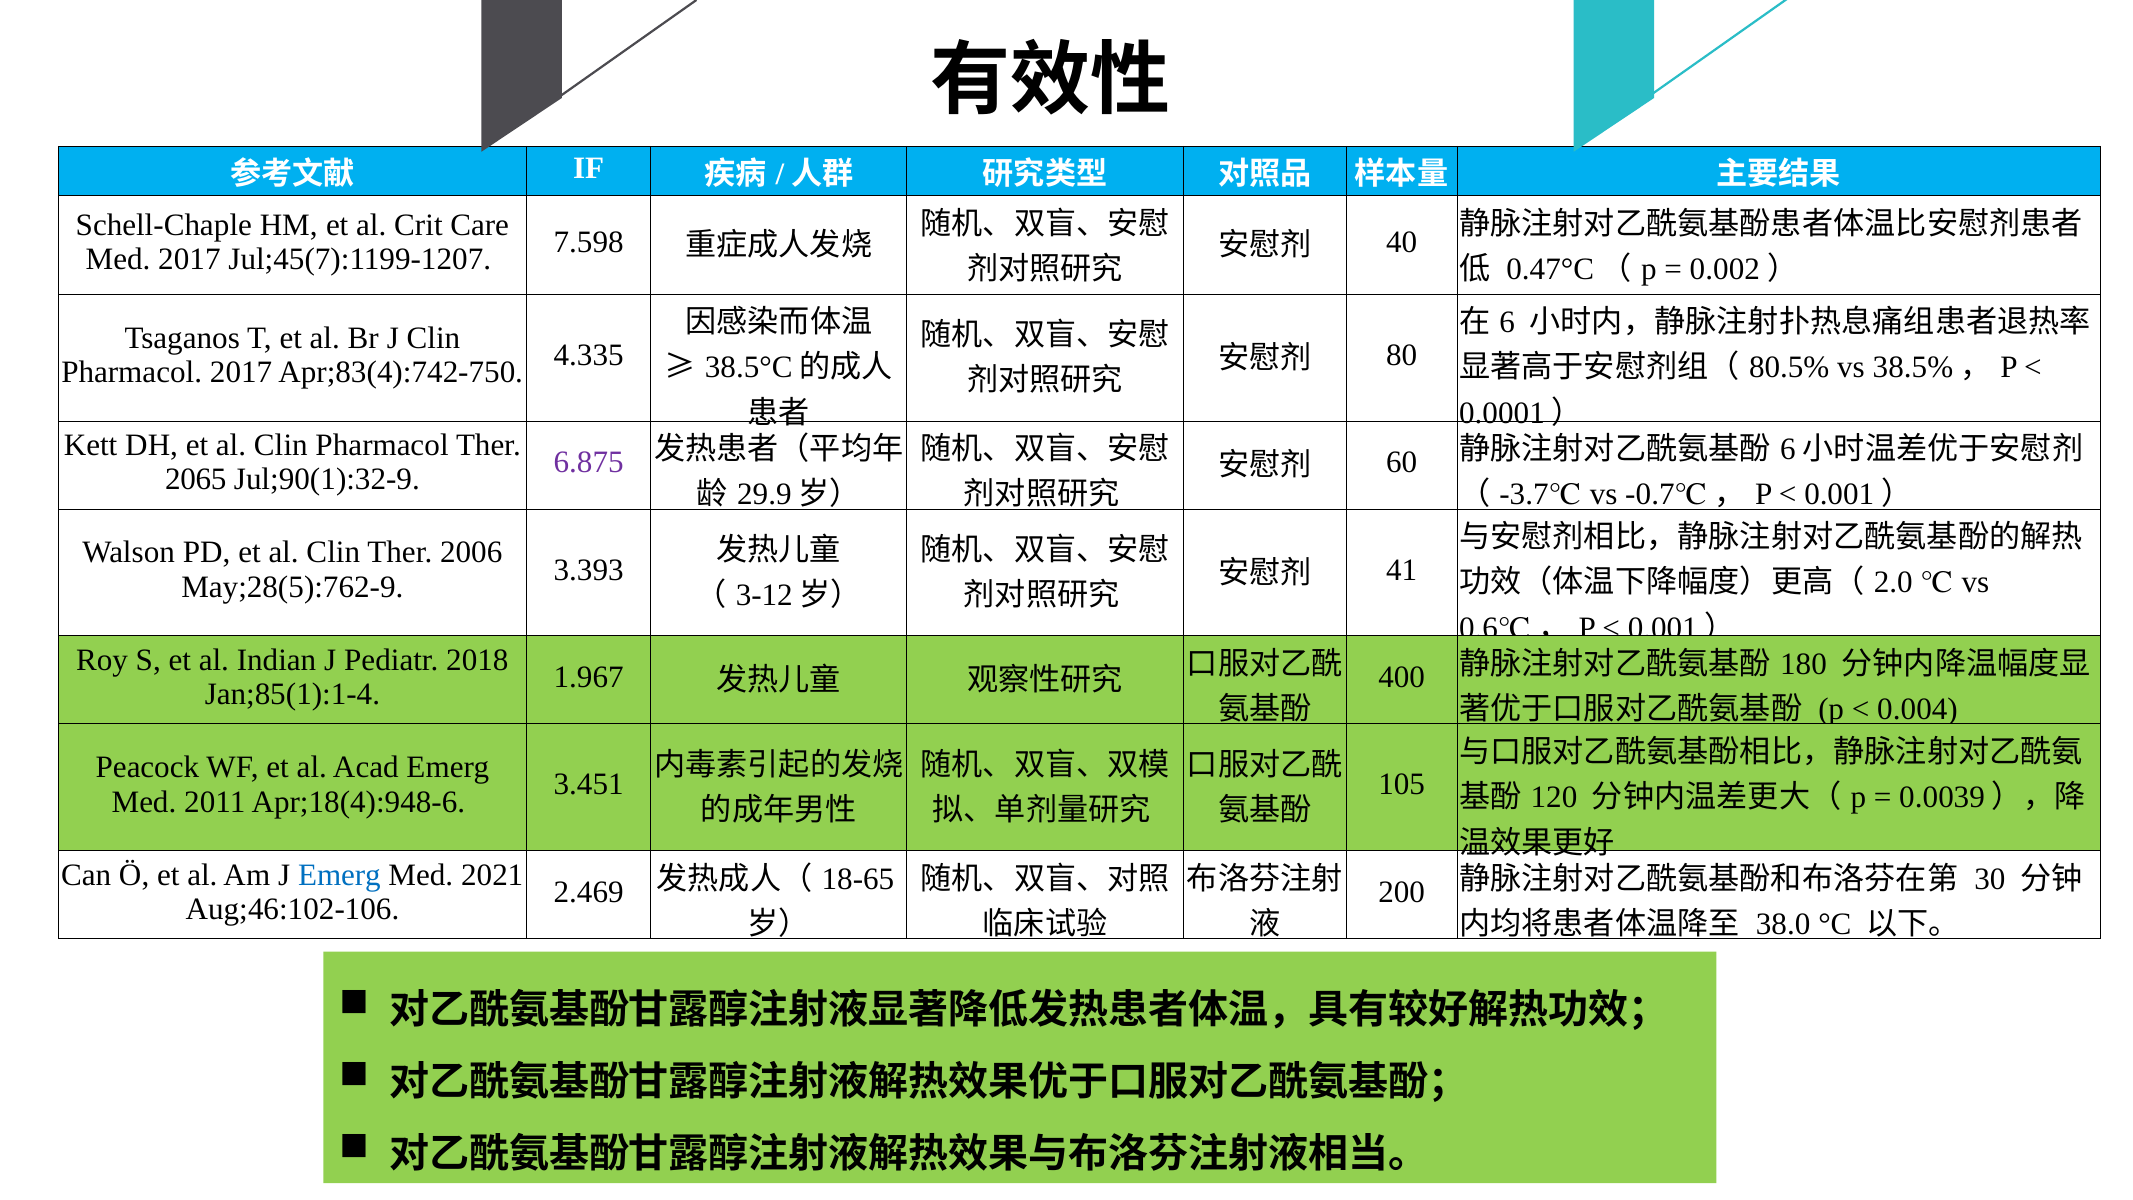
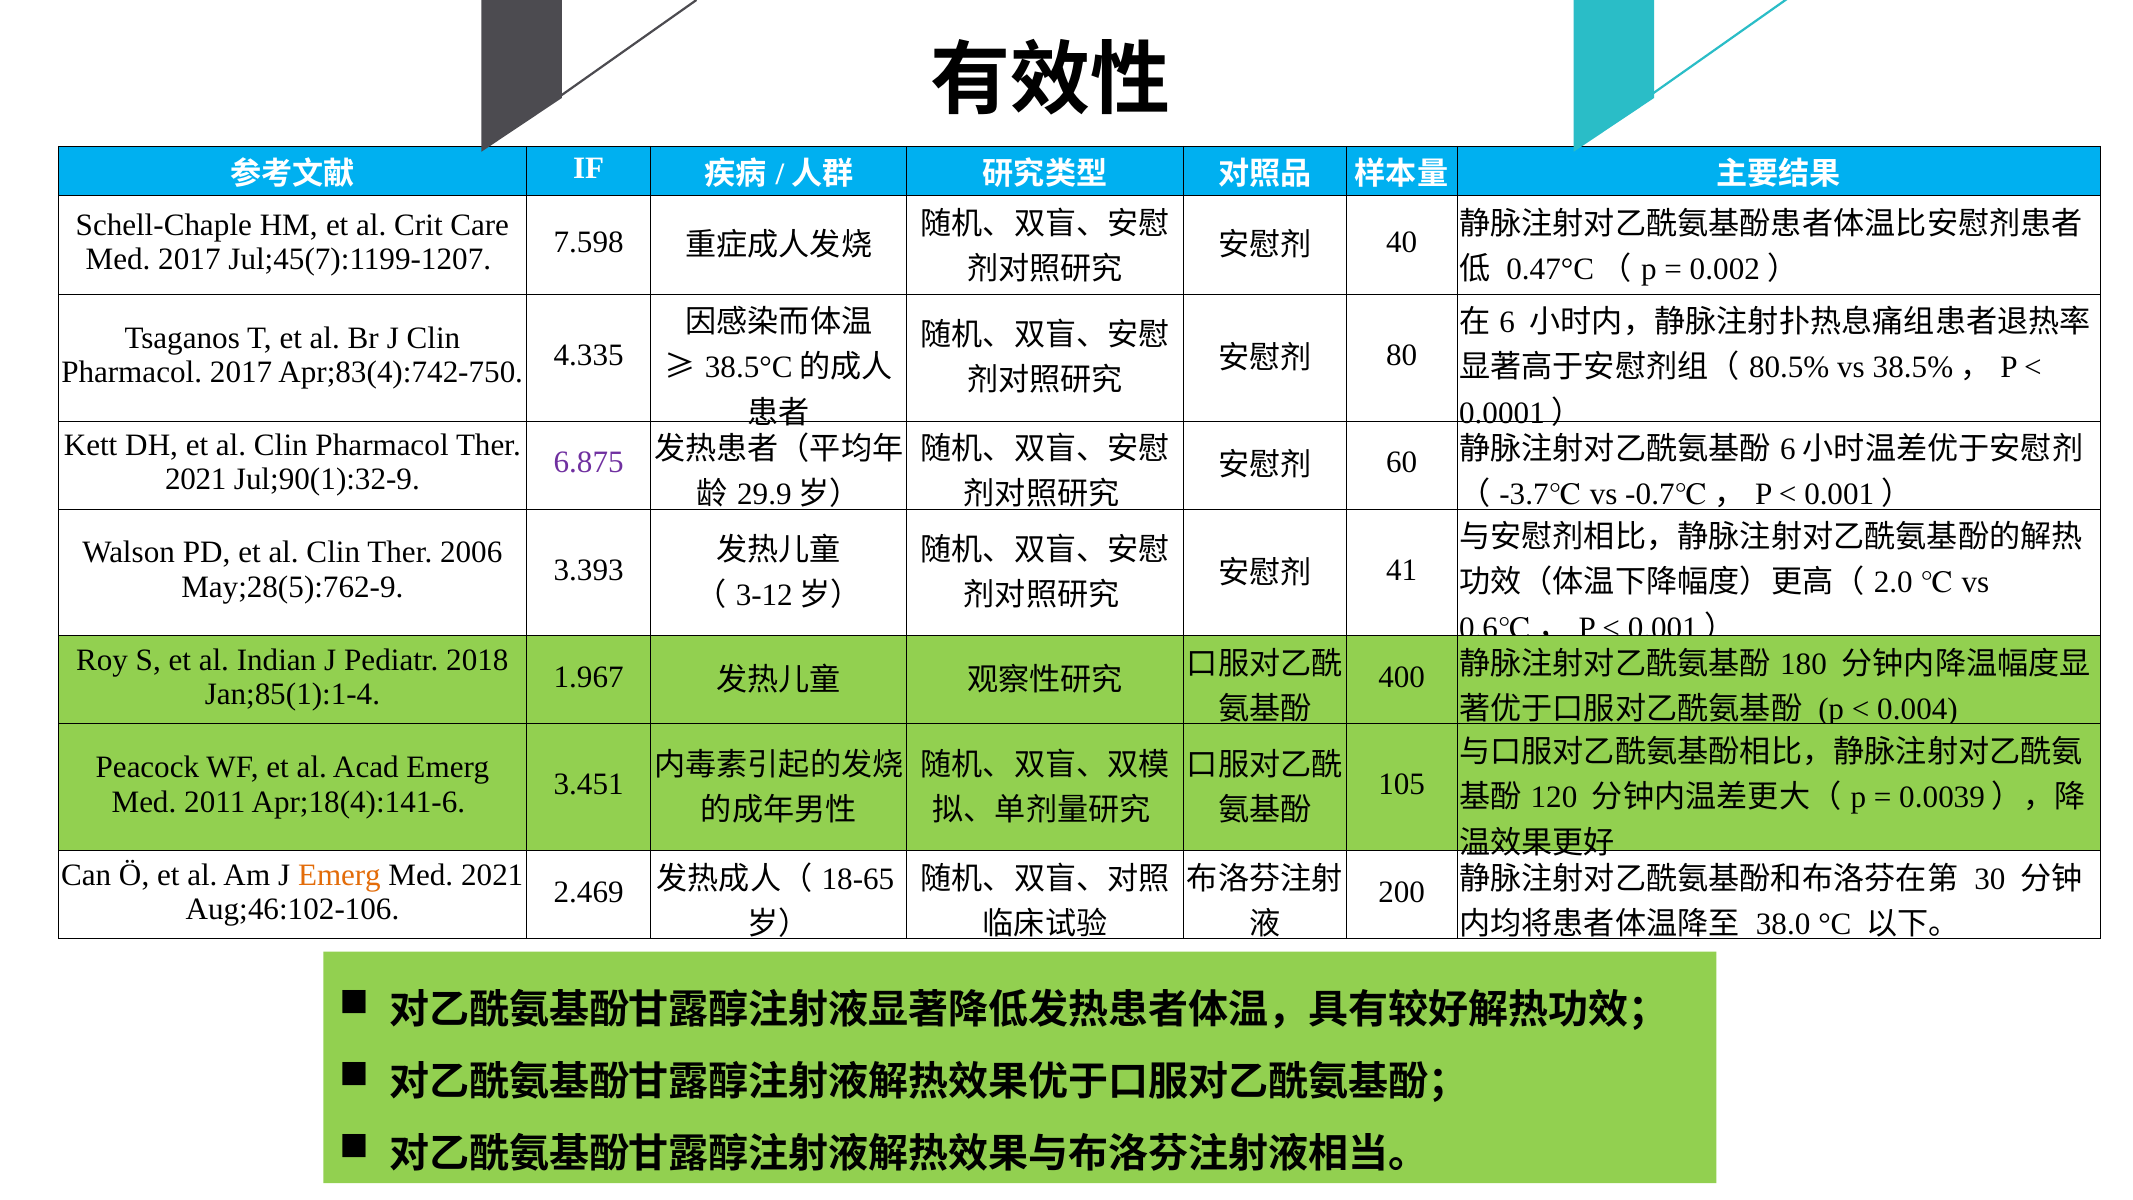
2065 at (196, 480): 2065 -> 2021
Apr;18(4):948-6: Apr;18(4):948-6 -> Apr;18(4):141-6
Emerg at (339, 875) colour: blue -> orange
